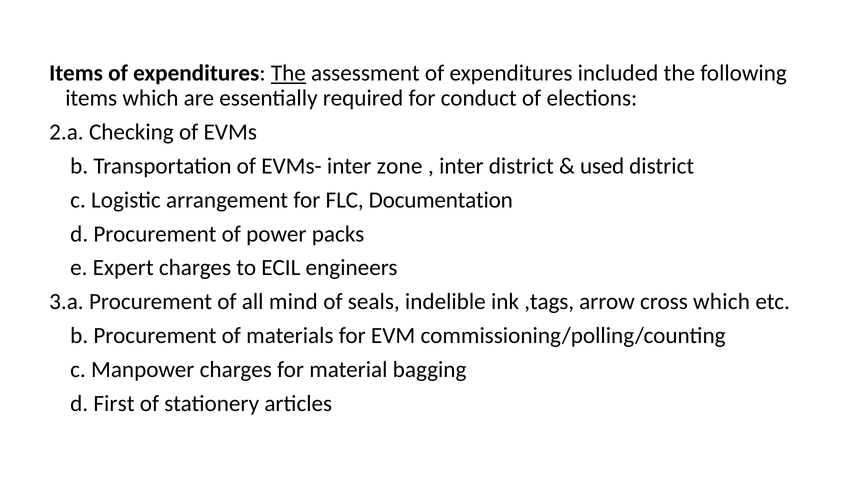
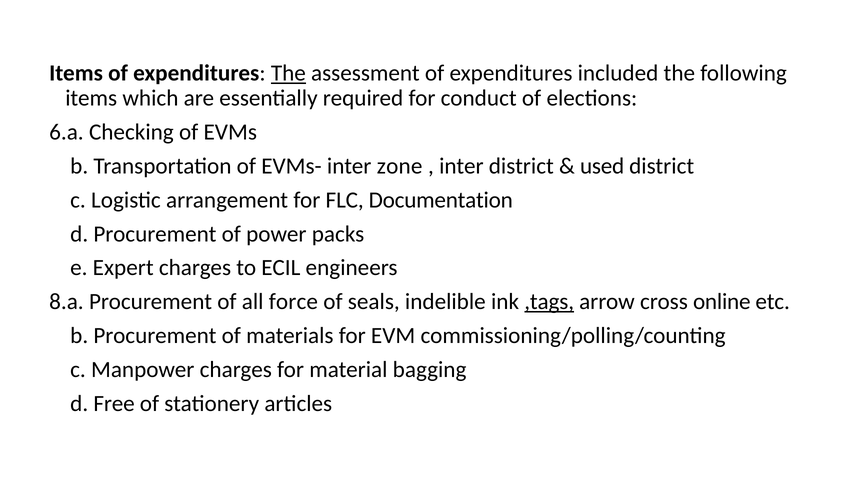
2.a: 2.a -> 6.a
3.a: 3.a -> 8.a
mind: mind -> force
,tags underline: none -> present
cross which: which -> online
First: First -> Free
